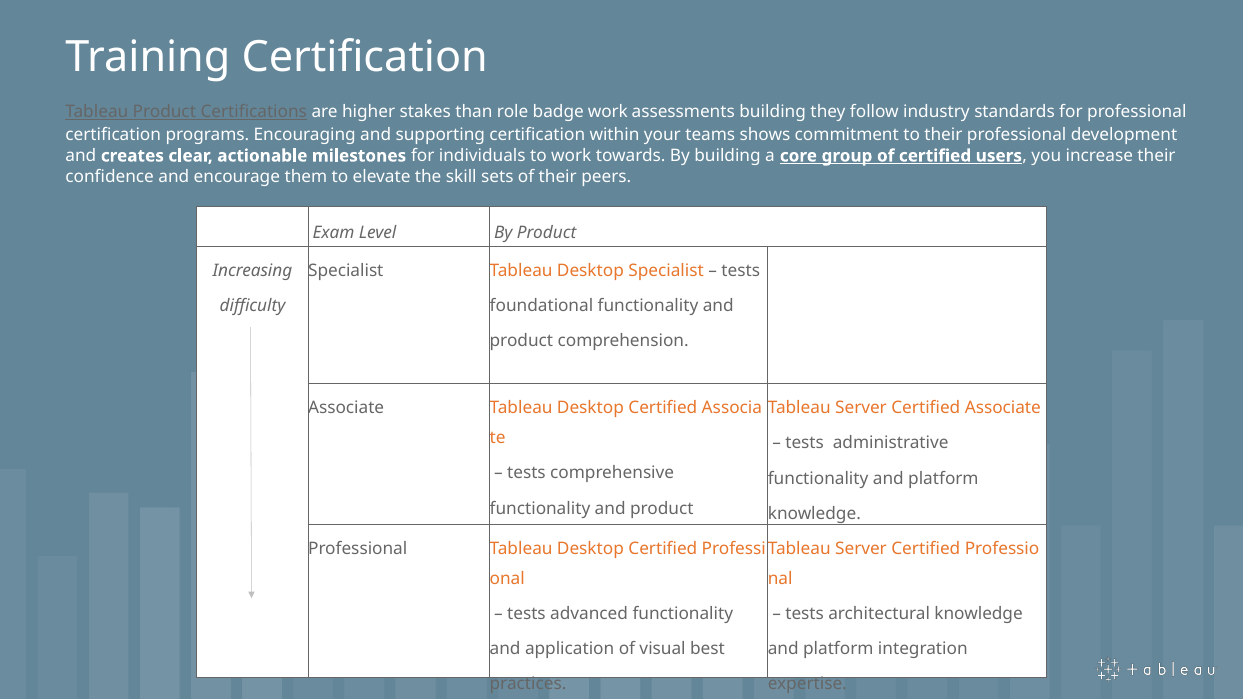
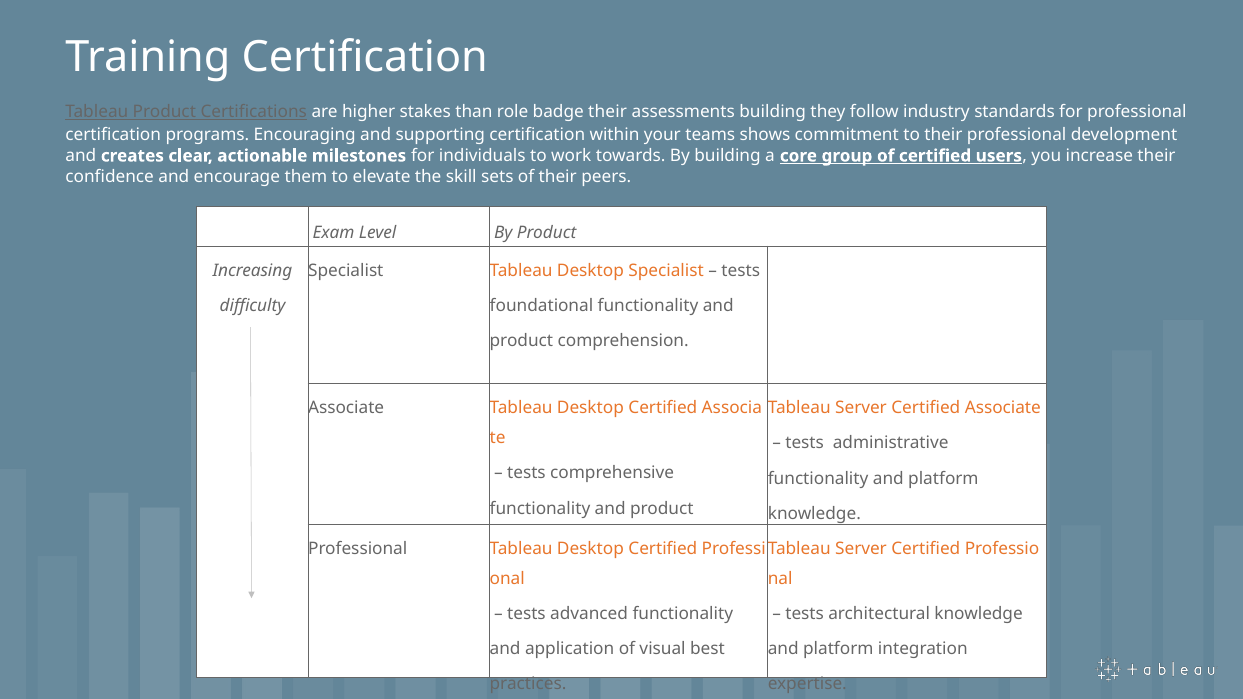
badge work: work -> their
